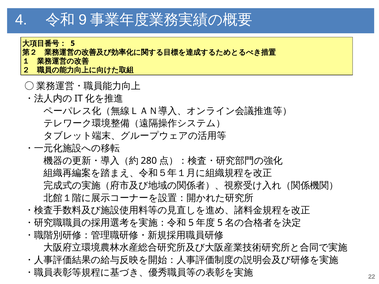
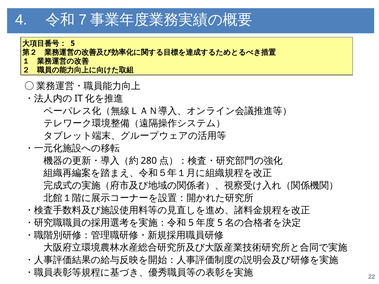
9: 9 -> 7
